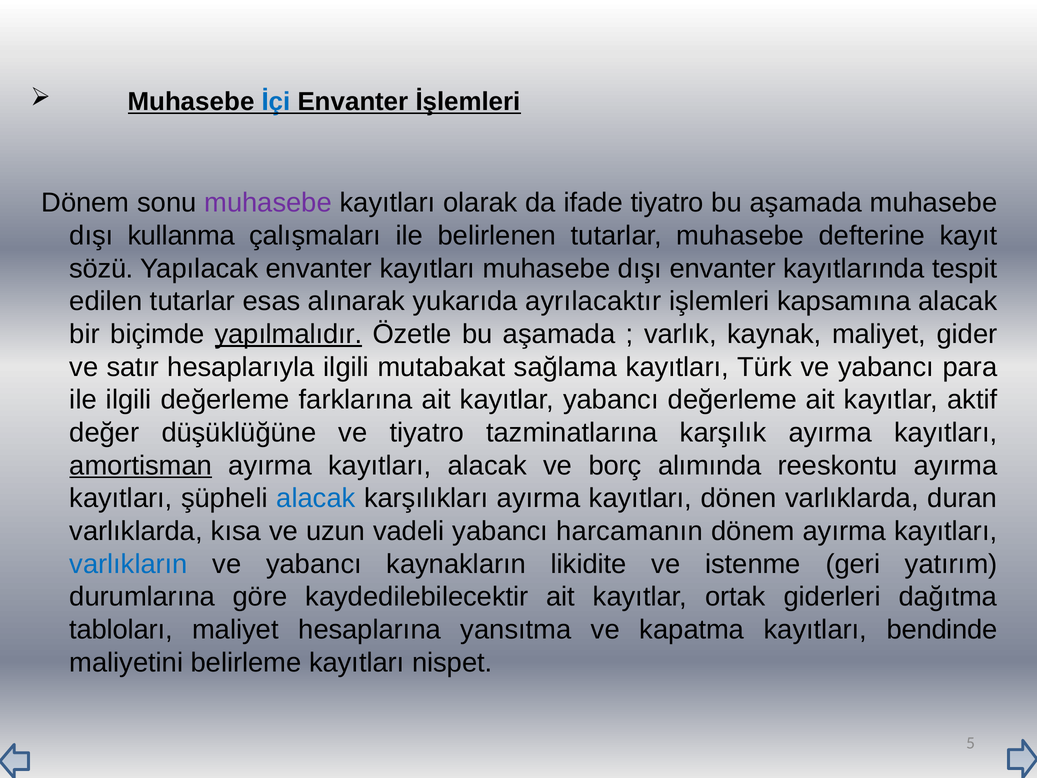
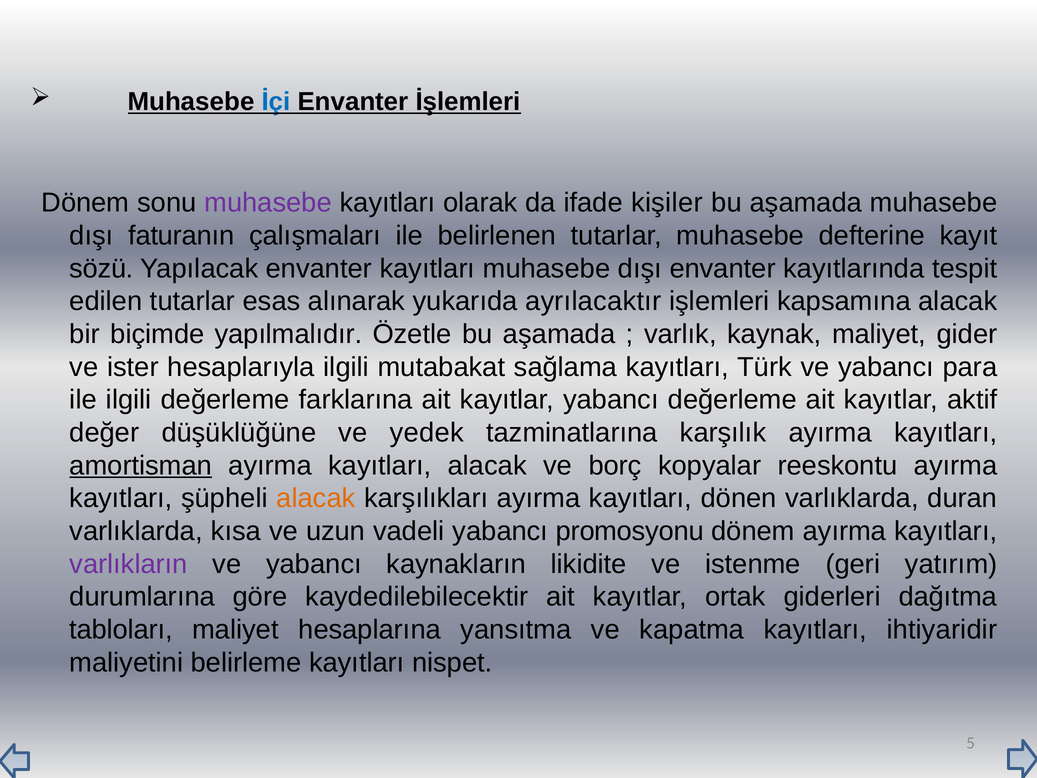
ifade tiyatro: tiyatro -> kişiler
kullanma: kullanma -> faturanın
yapılmalıdır underline: present -> none
satır: satır -> ister
ve tiyatro: tiyatro -> yedek
alımında: alımında -> kopyalar
alacak at (316, 498) colour: blue -> orange
harcamanın: harcamanın -> promosyonu
varlıkların colour: blue -> purple
bendinde: bendinde -> ihtiyaridir
